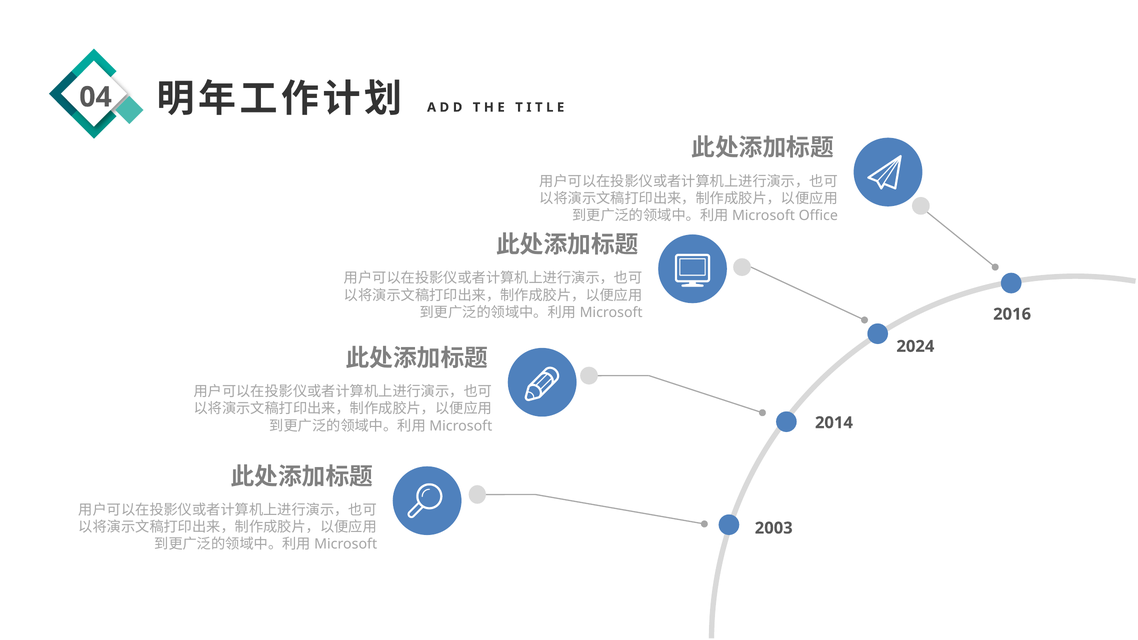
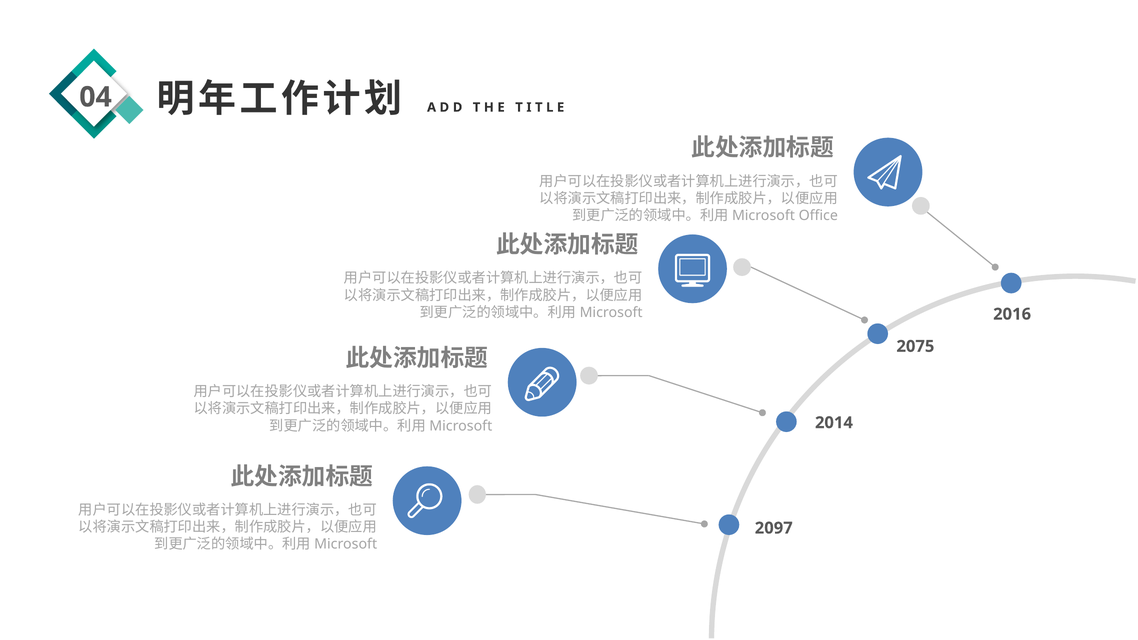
2024: 2024 -> 2075
2003: 2003 -> 2097
